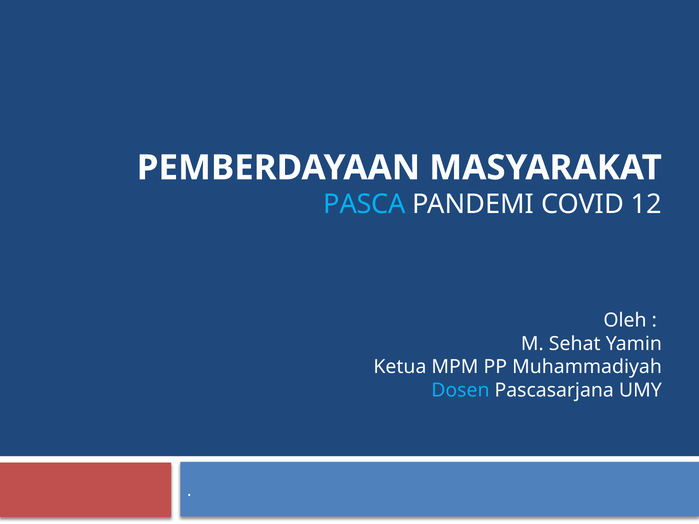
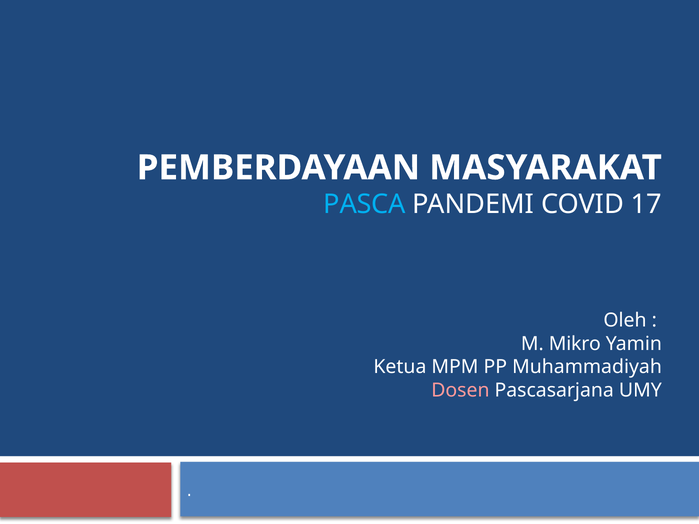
12: 12 -> 17
Sehat: Sehat -> Mikro
Dosen colour: light blue -> pink
